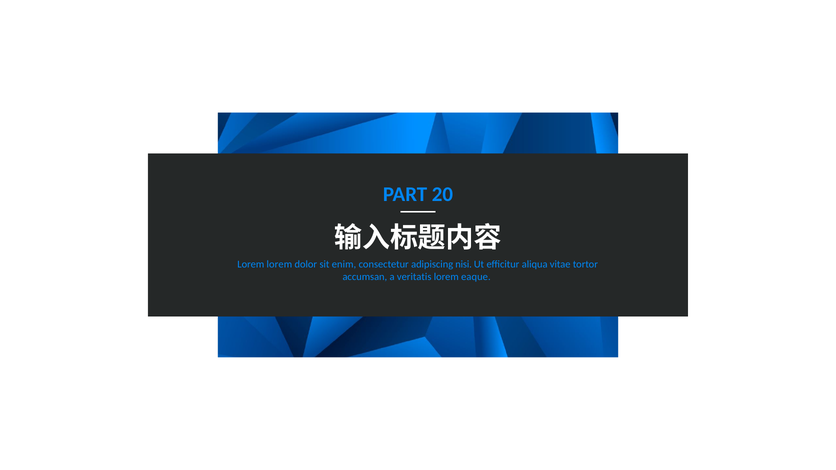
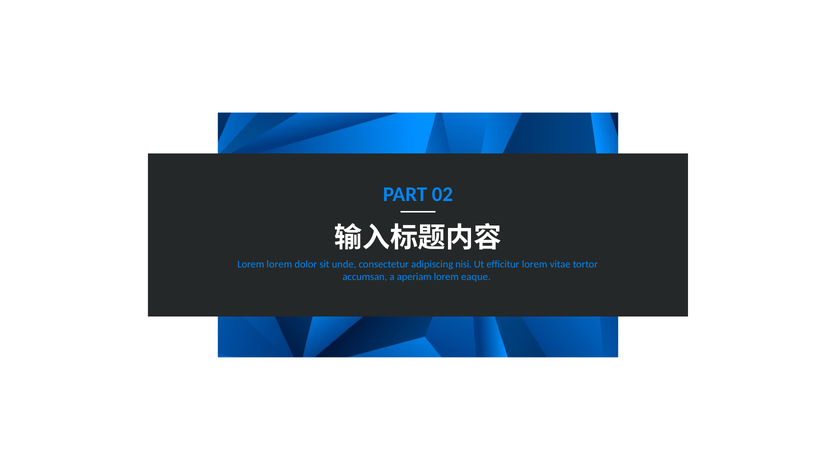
20: 20 -> 02
enim: enim -> unde
efficitur aliqua: aliqua -> lorem
veritatis: veritatis -> aperiam
